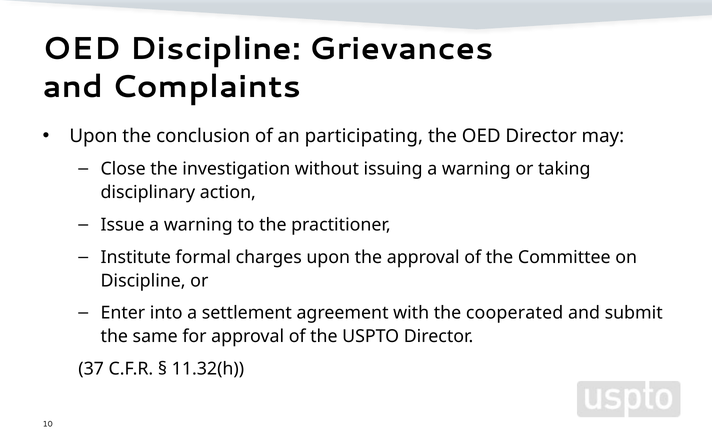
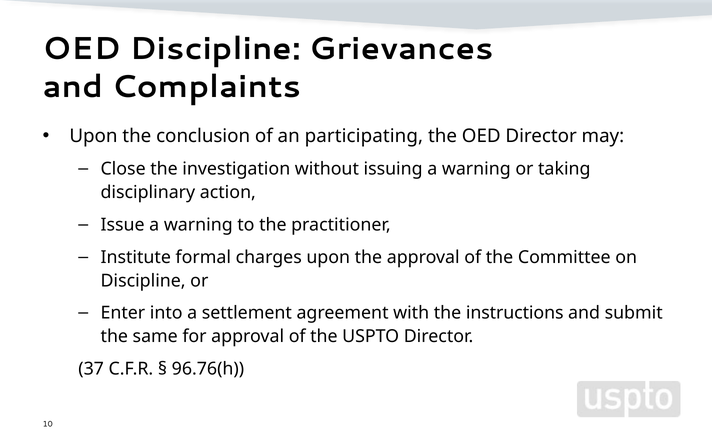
cooperated: cooperated -> instructions
11.32(h: 11.32(h -> 96.76(h
